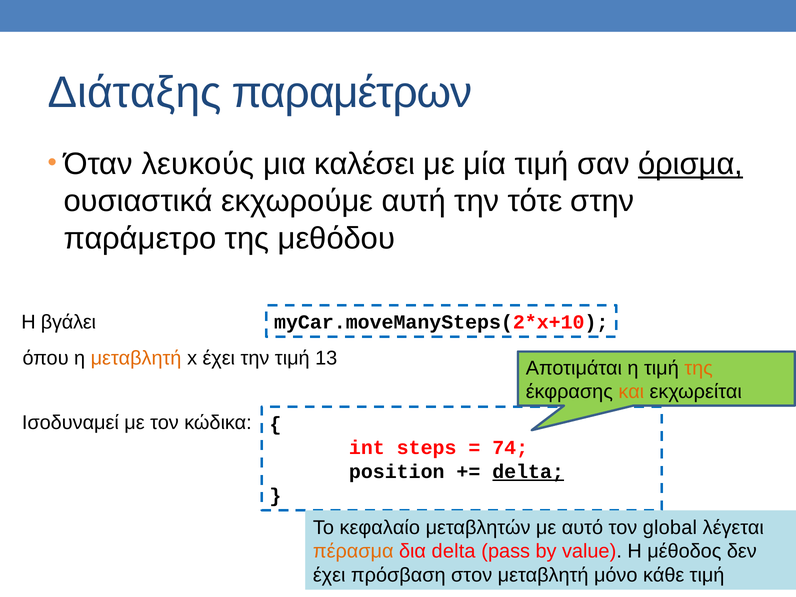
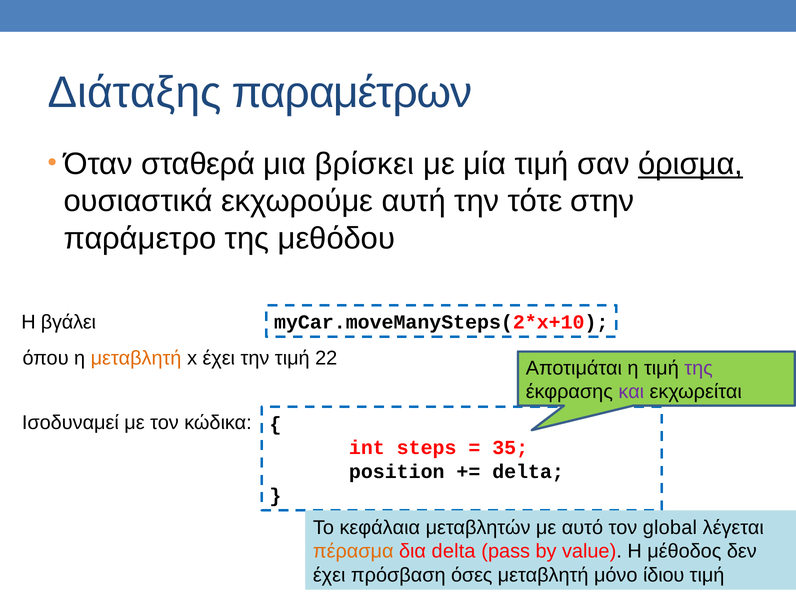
λευκούς: λευκούς -> σταθερά
καλέσει: καλέσει -> βρίσκει
13: 13 -> 22
της at (699, 368) colour: orange -> purple
και colour: orange -> purple
74: 74 -> 35
delta at (528, 472) underline: present -> none
κεφαλαίο: κεφαλαίο -> κεφάλαια
στον: στον -> όσες
κάθε: κάθε -> ίδιου
